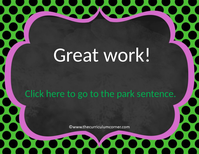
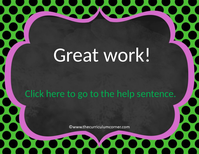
park: park -> help
